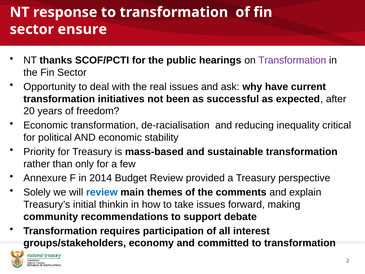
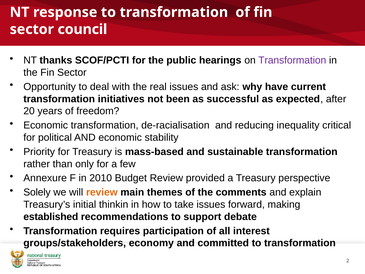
ensure: ensure -> council
2014: 2014 -> 2010
review at (102, 192) colour: blue -> orange
community: community -> established
